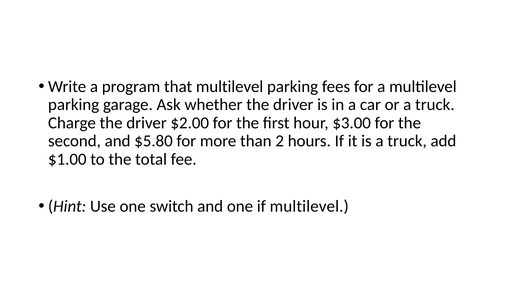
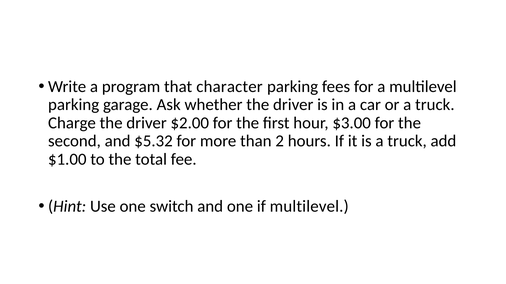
that multilevel: multilevel -> character
$5.80: $5.80 -> $5.32
